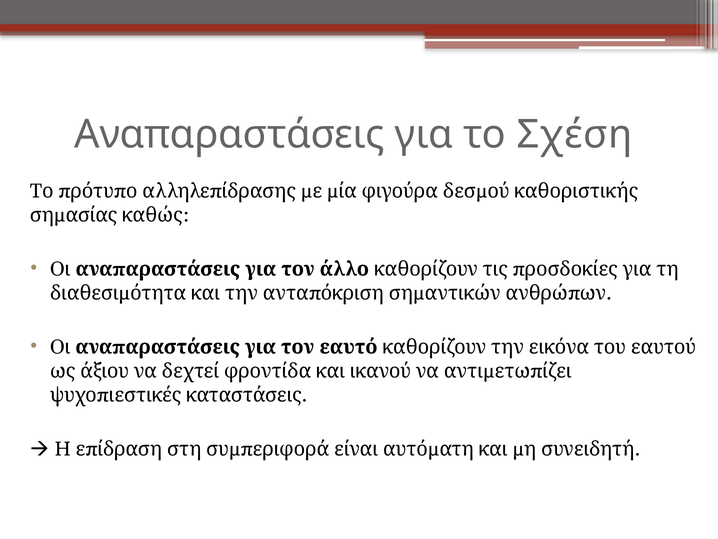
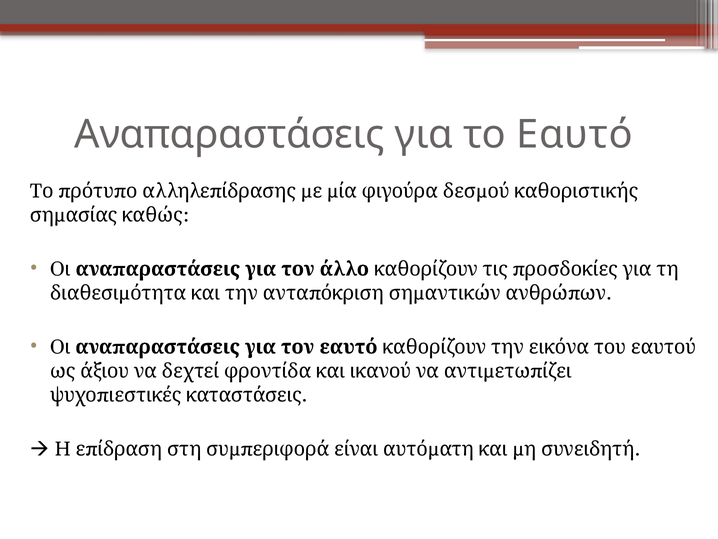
το Σχέση: Σχέση -> Εαυτό
